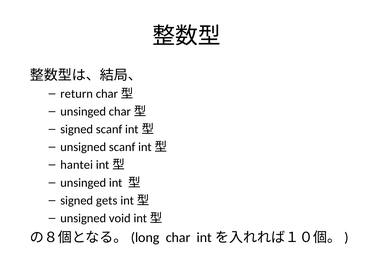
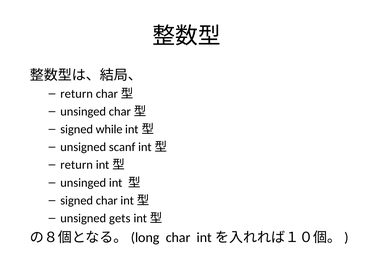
signed scanf: scanf -> while
hantei at (77, 165): hantei -> return
signed gets: gets -> char
void: void -> gets
